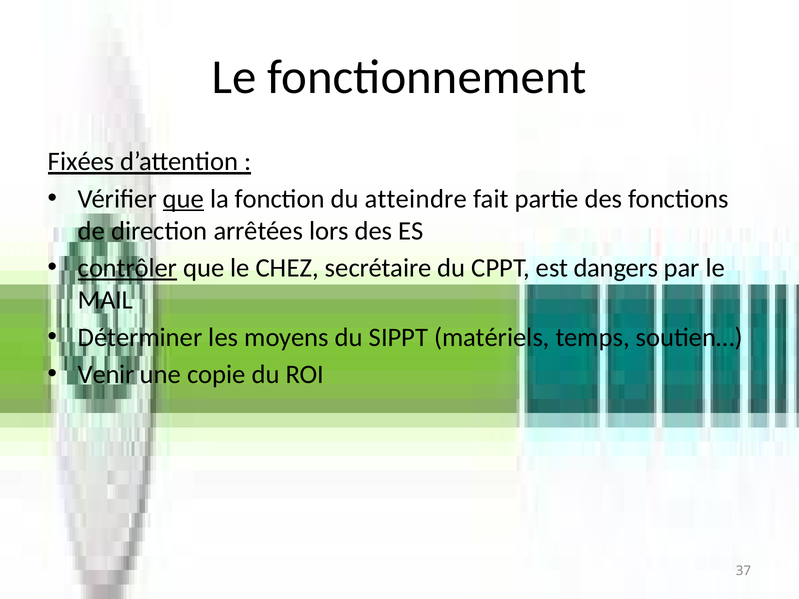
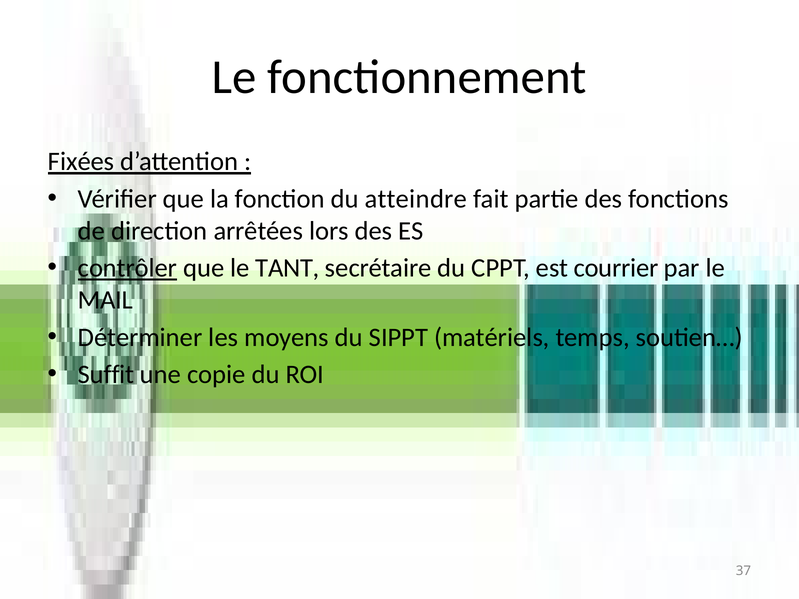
que at (183, 199) underline: present -> none
CHEZ: CHEZ -> TANT
dangers: dangers -> courrier
Venir: Venir -> Suffit
